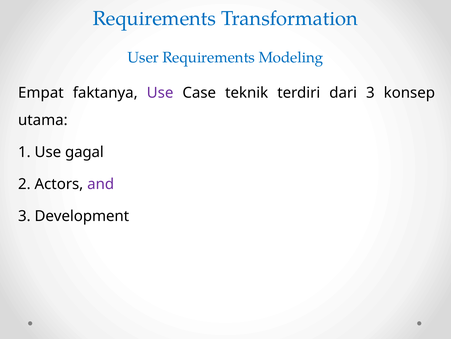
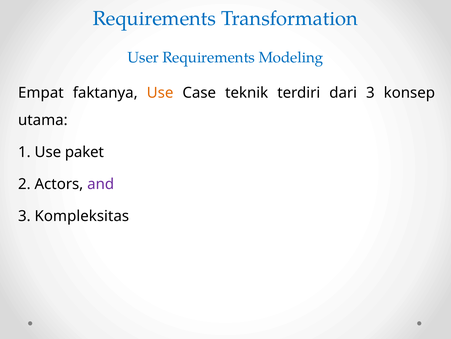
Use at (160, 93) colour: purple -> orange
gagal: gagal -> paket
Development: Development -> Kompleksitas
